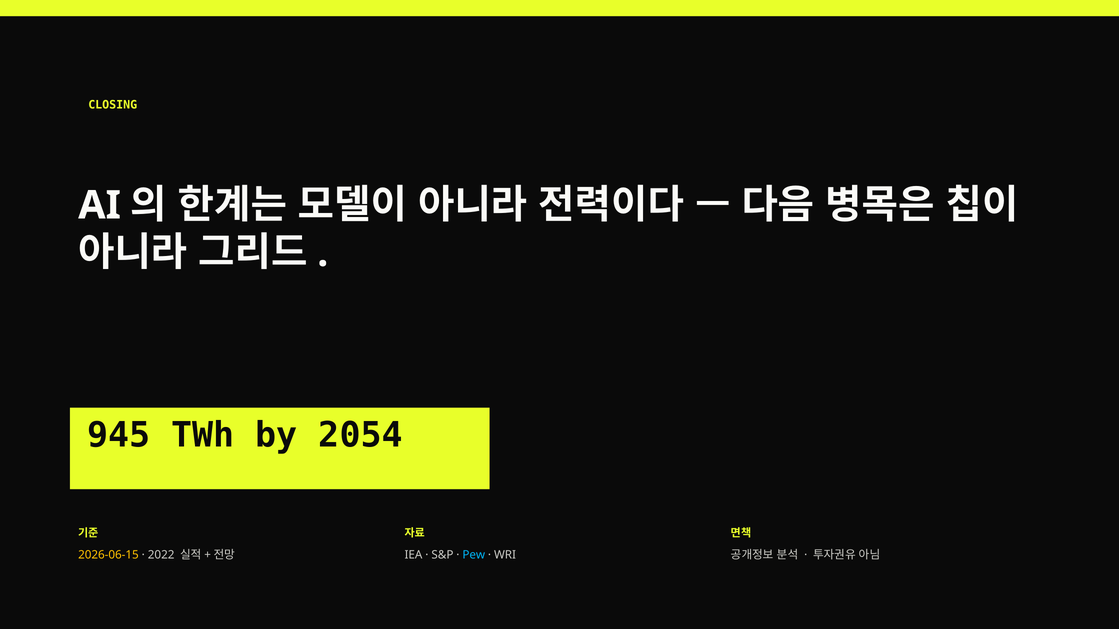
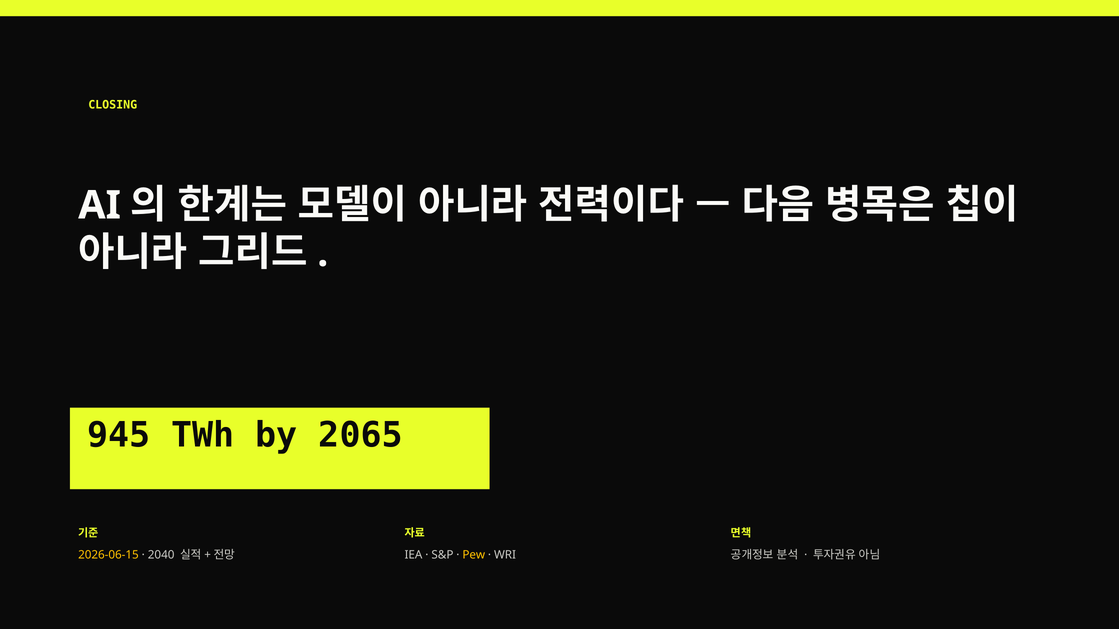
2054: 2054 -> 2065
2022: 2022 -> 2040
Pew colour: light blue -> yellow
